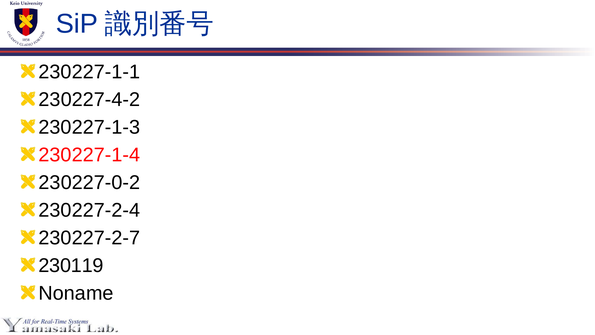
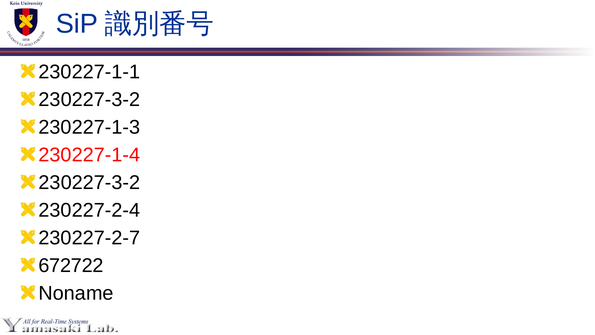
230227-4-2 at (89, 100): 230227-4-2 -> 230227-3-2
230227-0-2 at (89, 182): 230227-0-2 -> 230227-3-2
230119: 230119 -> 672722
